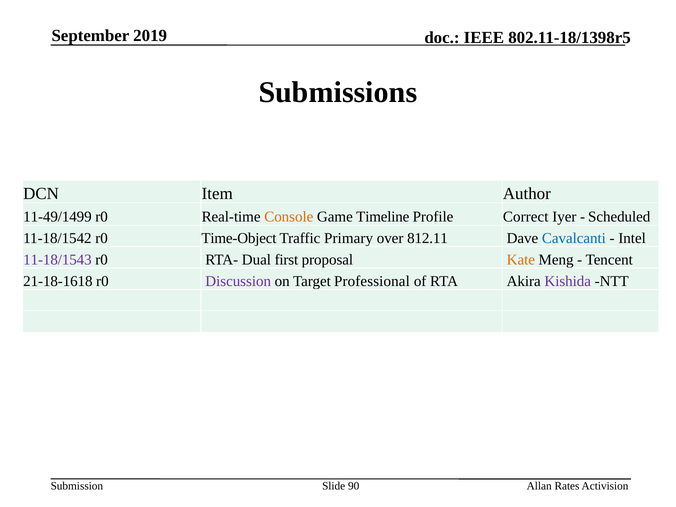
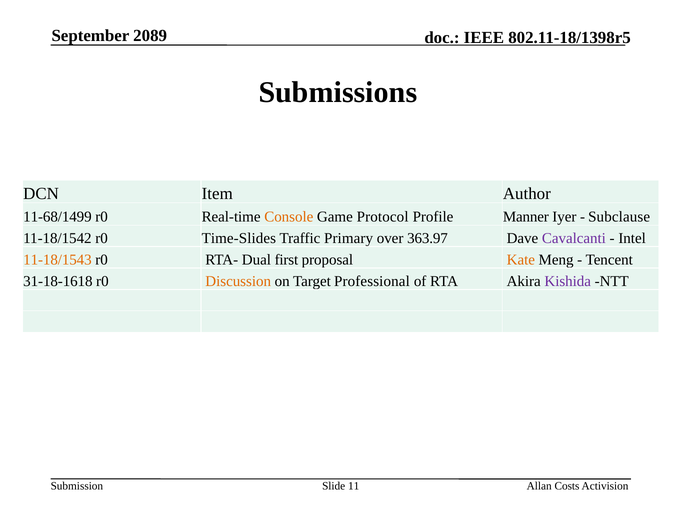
2019: 2019 -> 2089
11-49/1499: 11-49/1499 -> 11-68/1499
Timeline: Timeline -> Protocol
Correct: Correct -> Manner
Scheduled: Scheduled -> Subclause
Time-Object: Time-Object -> Time-Slides
812.11: 812.11 -> 363.97
Cavalcanti colour: blue -> purple
11-18/1543 colour: purple -> orange
21-18-1618: 21-18-1618 -> 31-18-1618
Discussion colour: purple -> orange
90: 90 -> 11
Rates: Rates -> Costs
